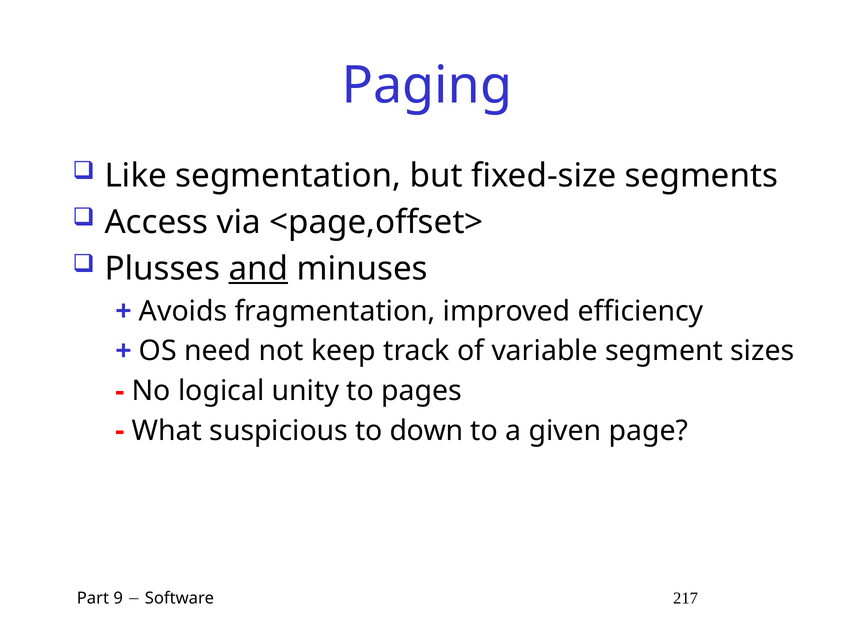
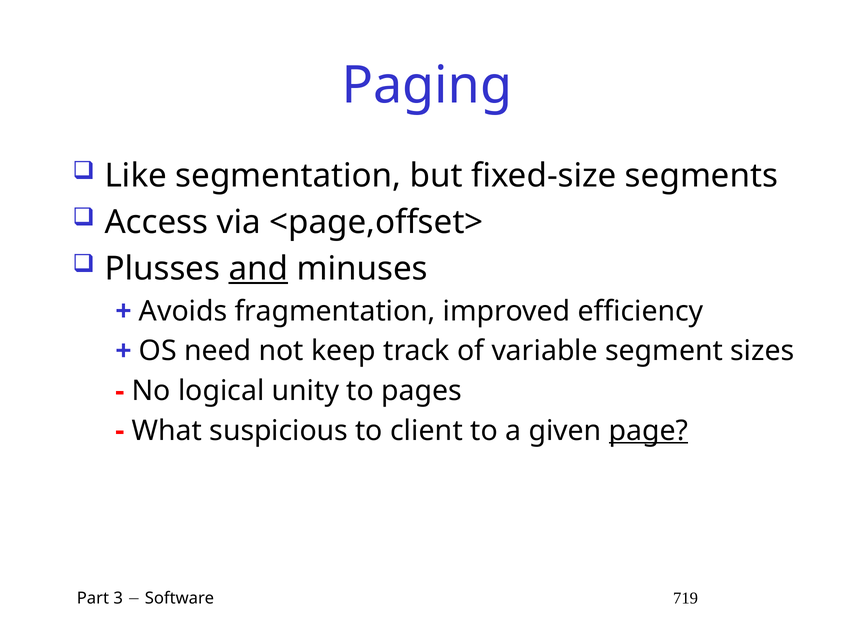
down: down -> client
page underline: none -> present
9: 9 -> 3
217: 217 -> 719
